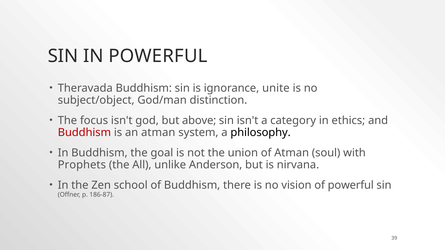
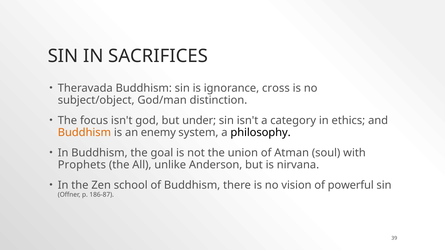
IN POWERFUL: POWERFUL -> SACRIFICES
unite: unite -> cross
above: above -> under
Buddhism at (84, 133) colour: red -> orange
an atman: atman -> enemy
